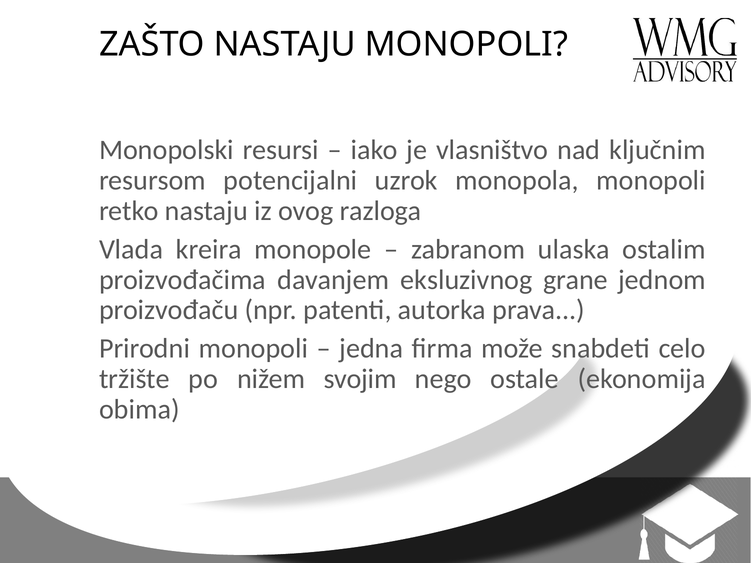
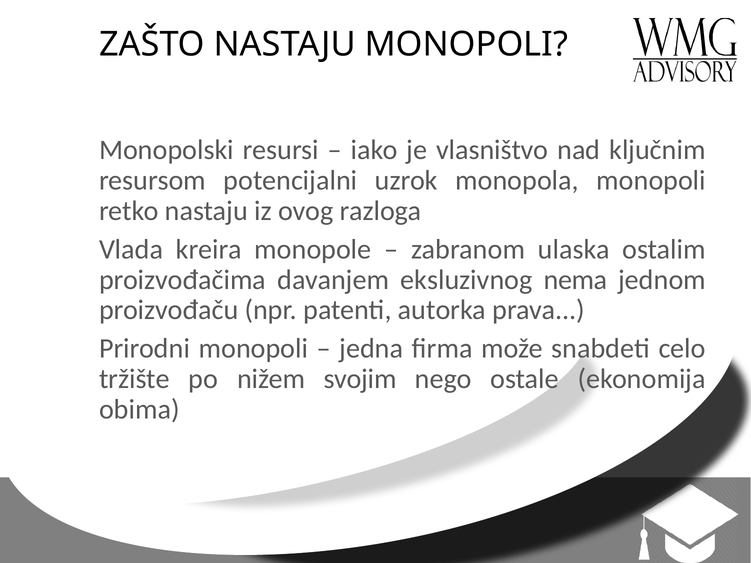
grane: grane -> nema
